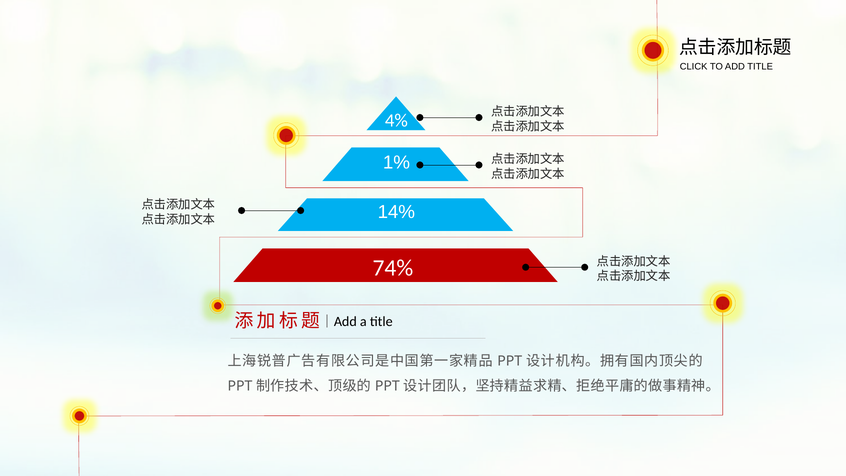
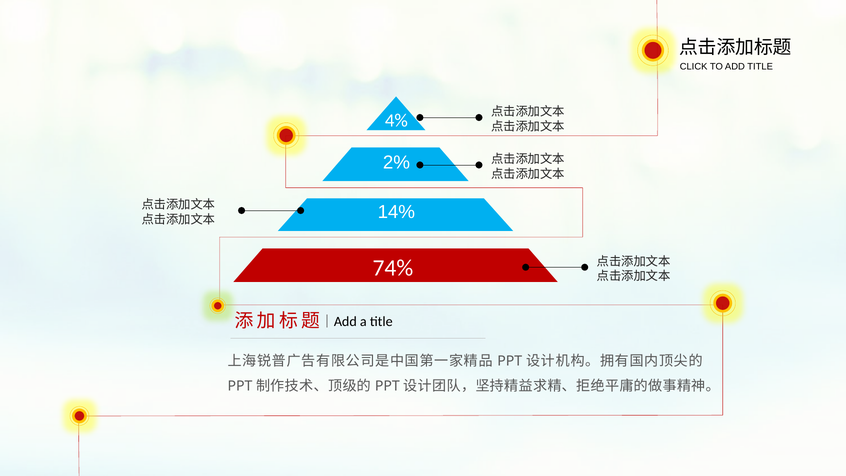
1%: 1% -> 2%
